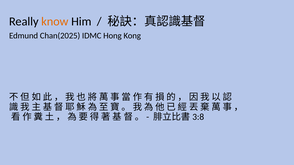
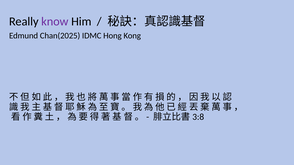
know colour: orange -> purple
